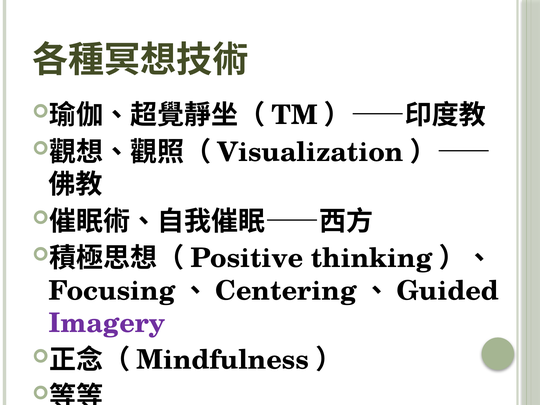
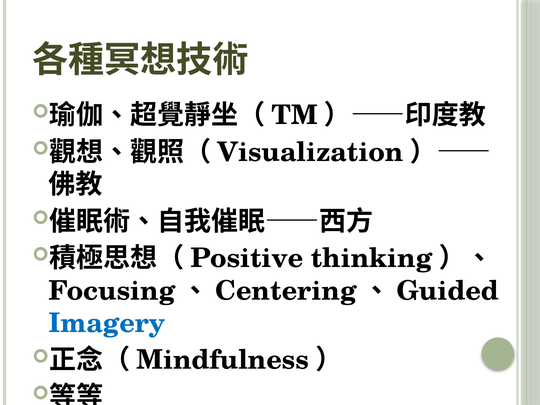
Imagery colour: purple -> blue
